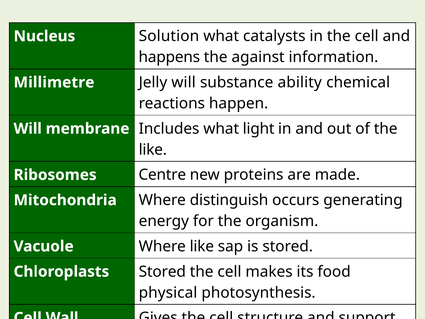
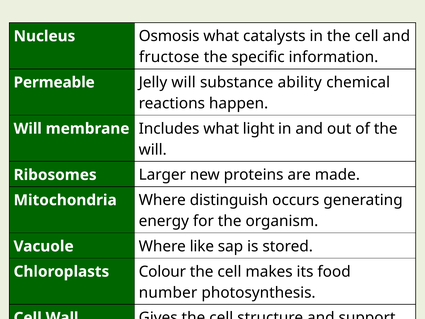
Solution: Solution -> Osmosis
happens: happens -> fructose
against: against -> specific
Millimetre: Millimetre -> Permeable
like at (153, 150): like -> will
Centre: Centre -> Larger
Chloroplasts Stored: Stored -> Colour
physical: physical -> number
